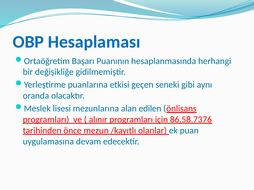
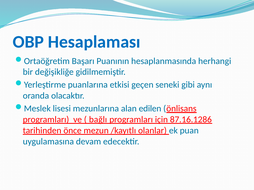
alınır: alınır -> bağlı
86.58.7376: 86.58.7376 -> 87.16.1286
